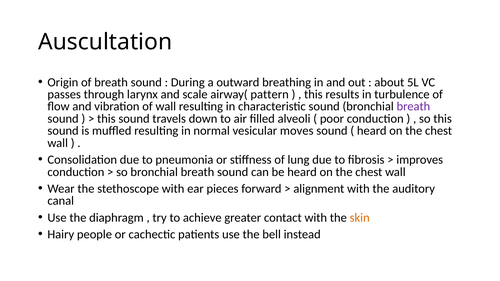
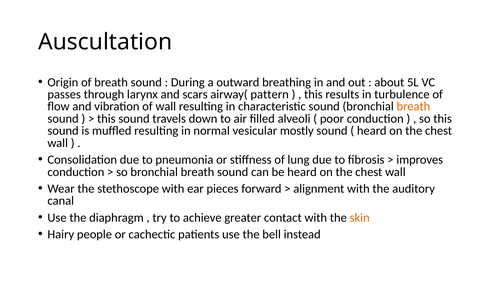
scale: scale -> scars
breath at (413, 107) colour: purple -> orange
moves: moves -> mostly
